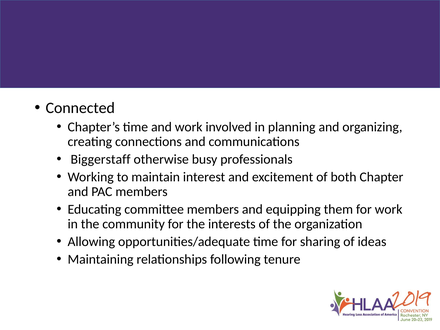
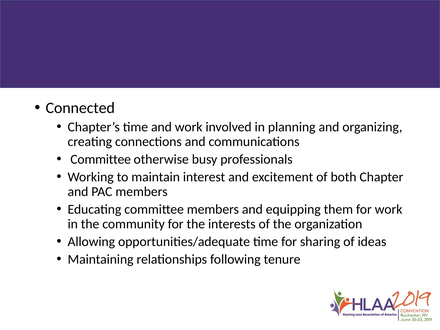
Biggerstaff at (101, 159): Biggerstaff -> Committee
